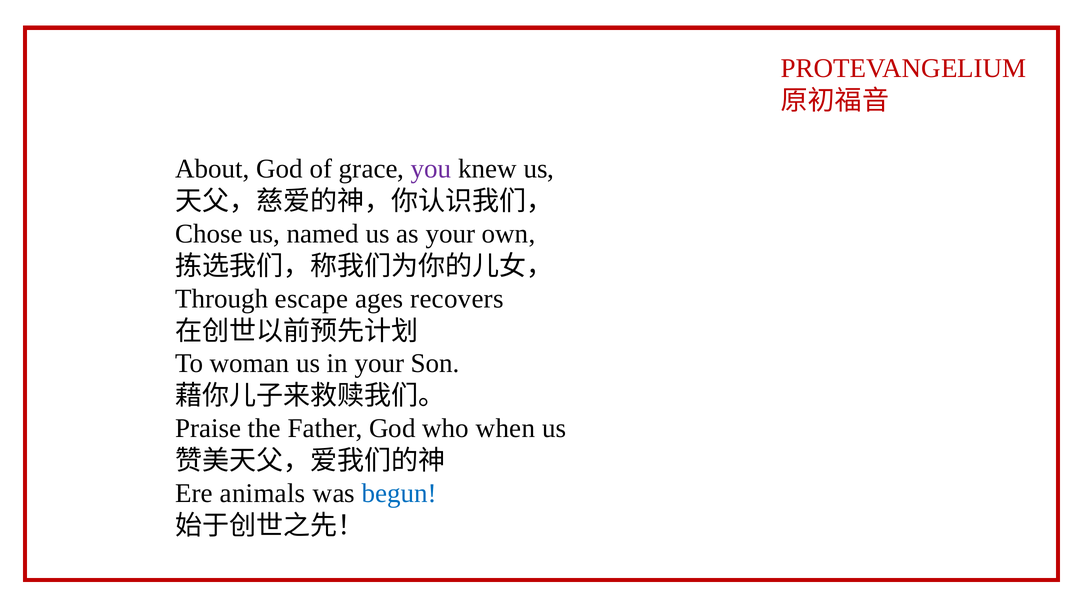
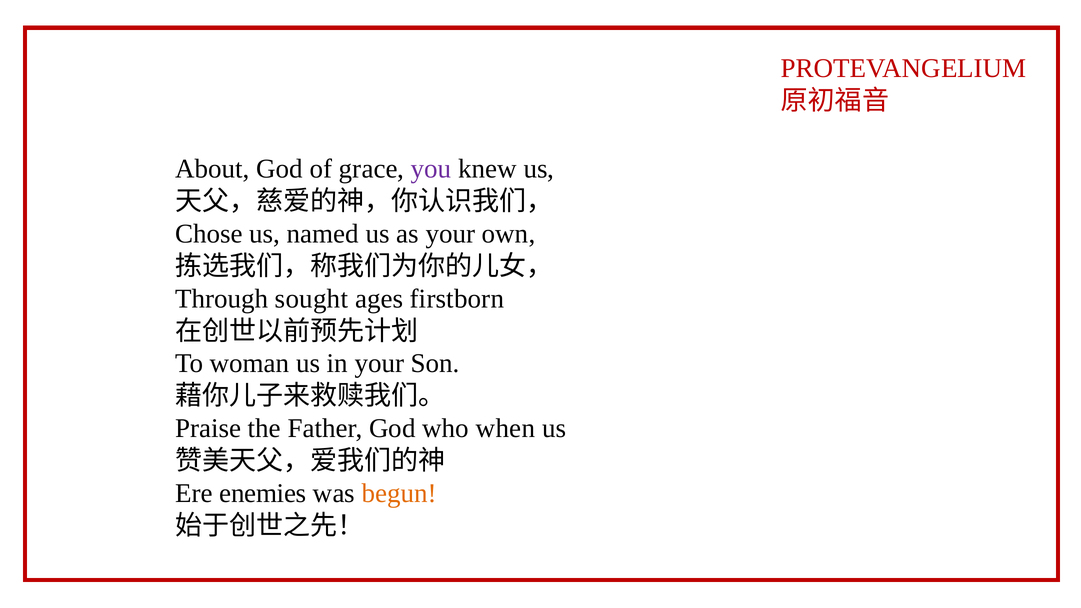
escape: escape -> sought
recovers: recovers -> firstborn
animals: animals -> enemies
begun colour: blue -> orange
